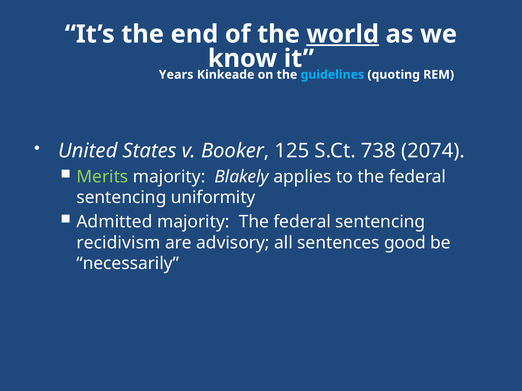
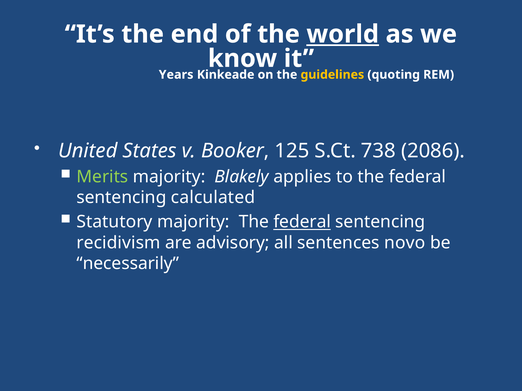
guidelines colour: light blue -> yellow
2074: 2074 -> 2086
uniformity: uniformity -> calculated
Admitted: Admitted -> Statutory
federal at (302, 222) underline: none -> present
good: good -> novo
